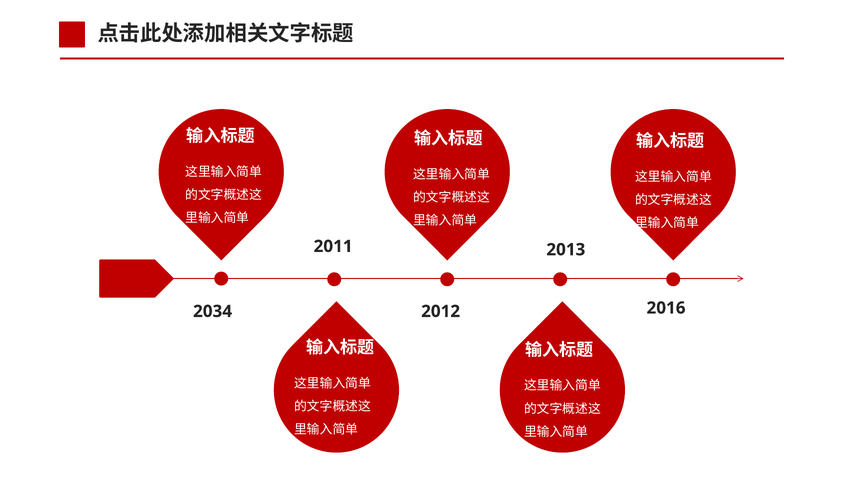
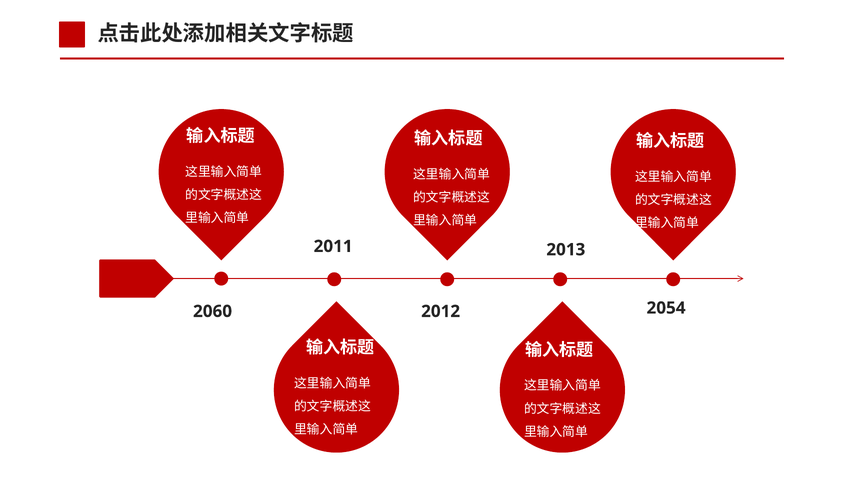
2034: 2034 -> 2060
2016: 2016 -> 2054
